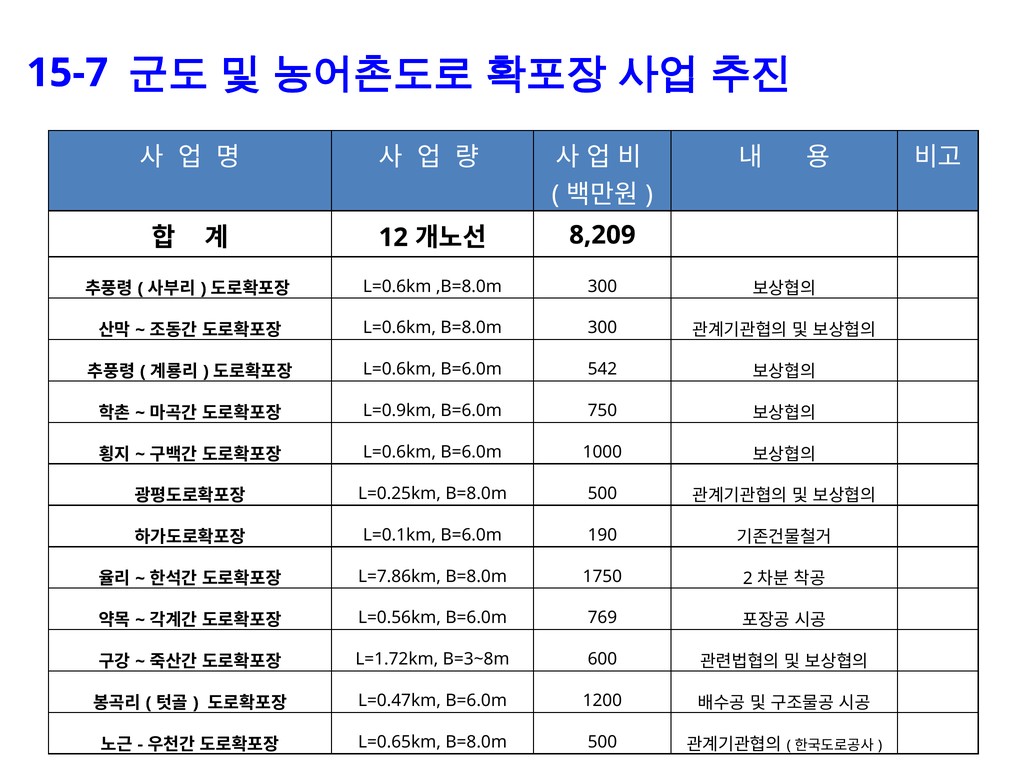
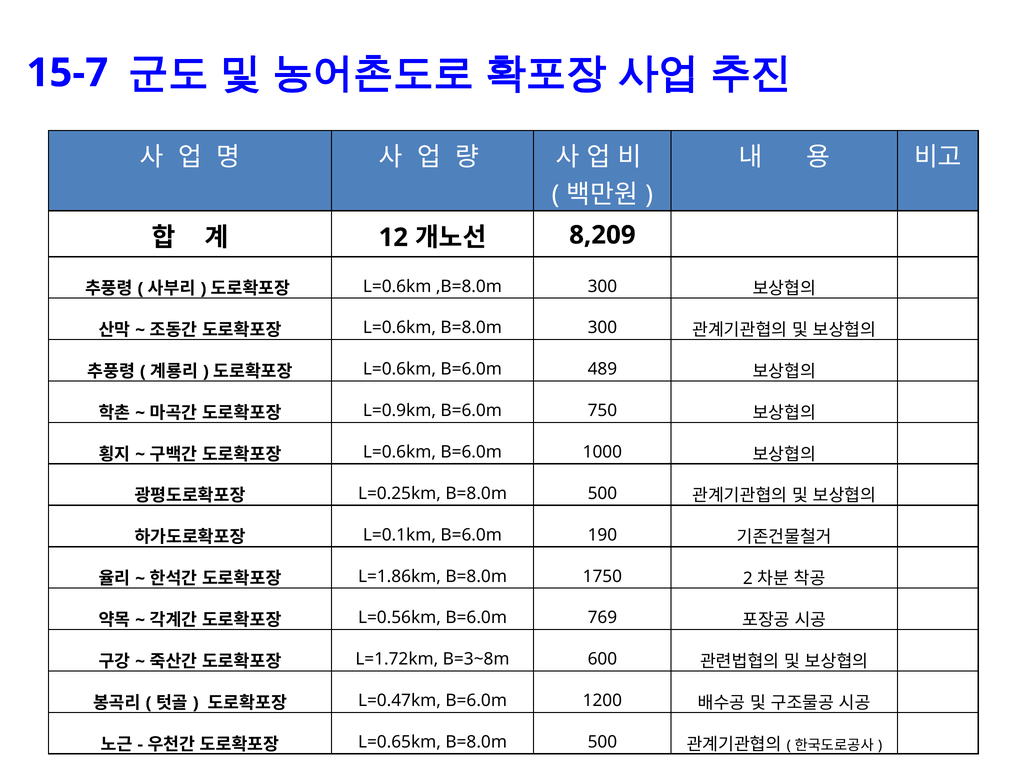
542: 542 -> 489
L=7.86km: L=7.86km -> L=1.86km
